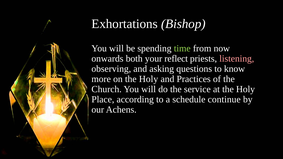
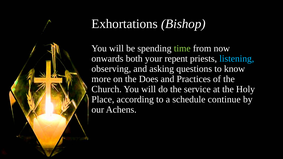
reflect: reflect -> repent
listening colour: pink -> light blue
on the Holy: Holy -> Does
